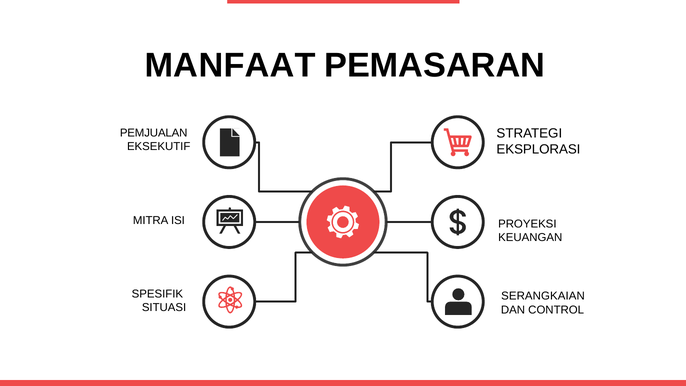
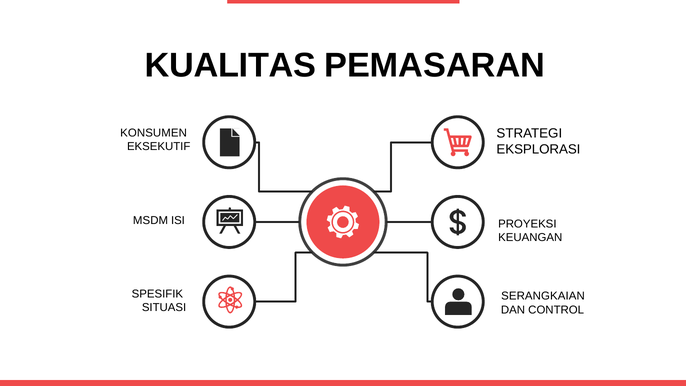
MANFAAT: MANFAAT -> KUALITAS
PEMJUALAN: PEMJUALAN -> KONSUMEN
MITRA: MITRA -> MSDM
